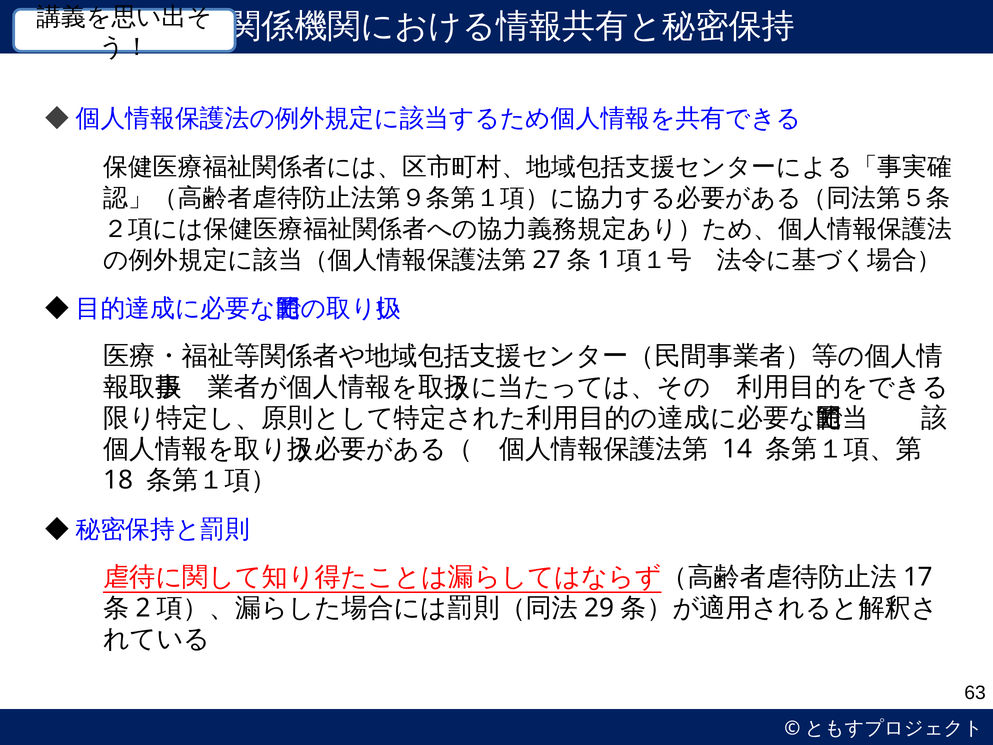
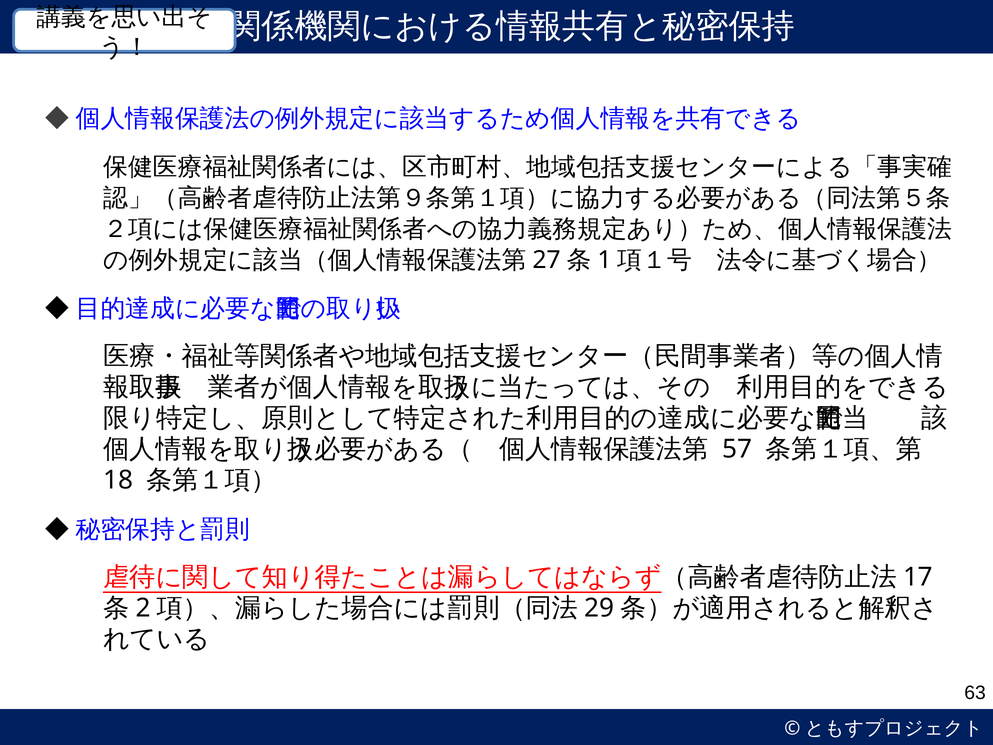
14: 14 -> 57
